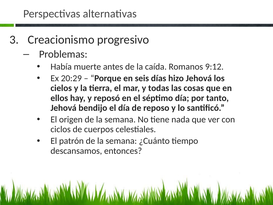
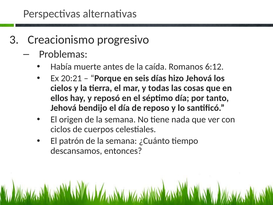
9:12: 9:12 -> 6:12
20:29: 20:29 -> 20:21
